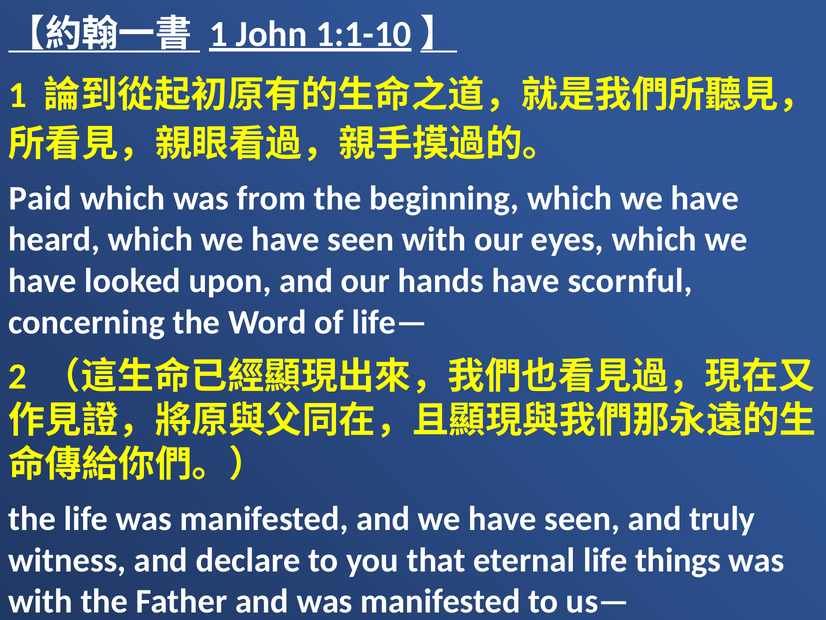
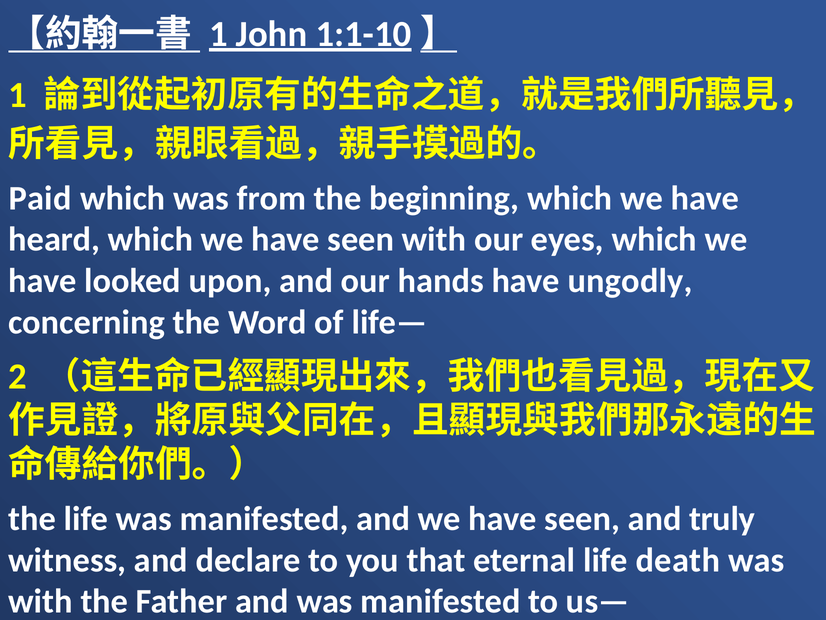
scornful: scornful -> ungodly
things: things -> death
